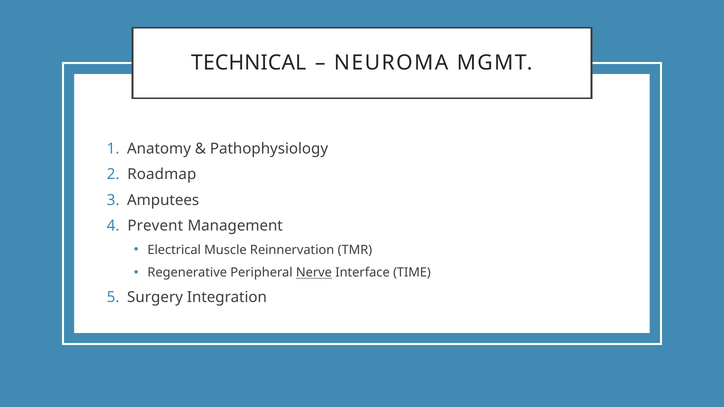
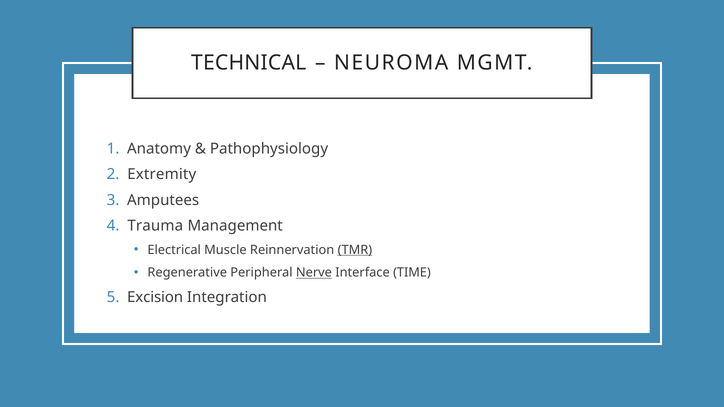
Roadmap: Roadmap -> Extremity
Prevent: Prevent -> Trauma
TMR underline: none -> present
Surgery: Surgery -> Excision
